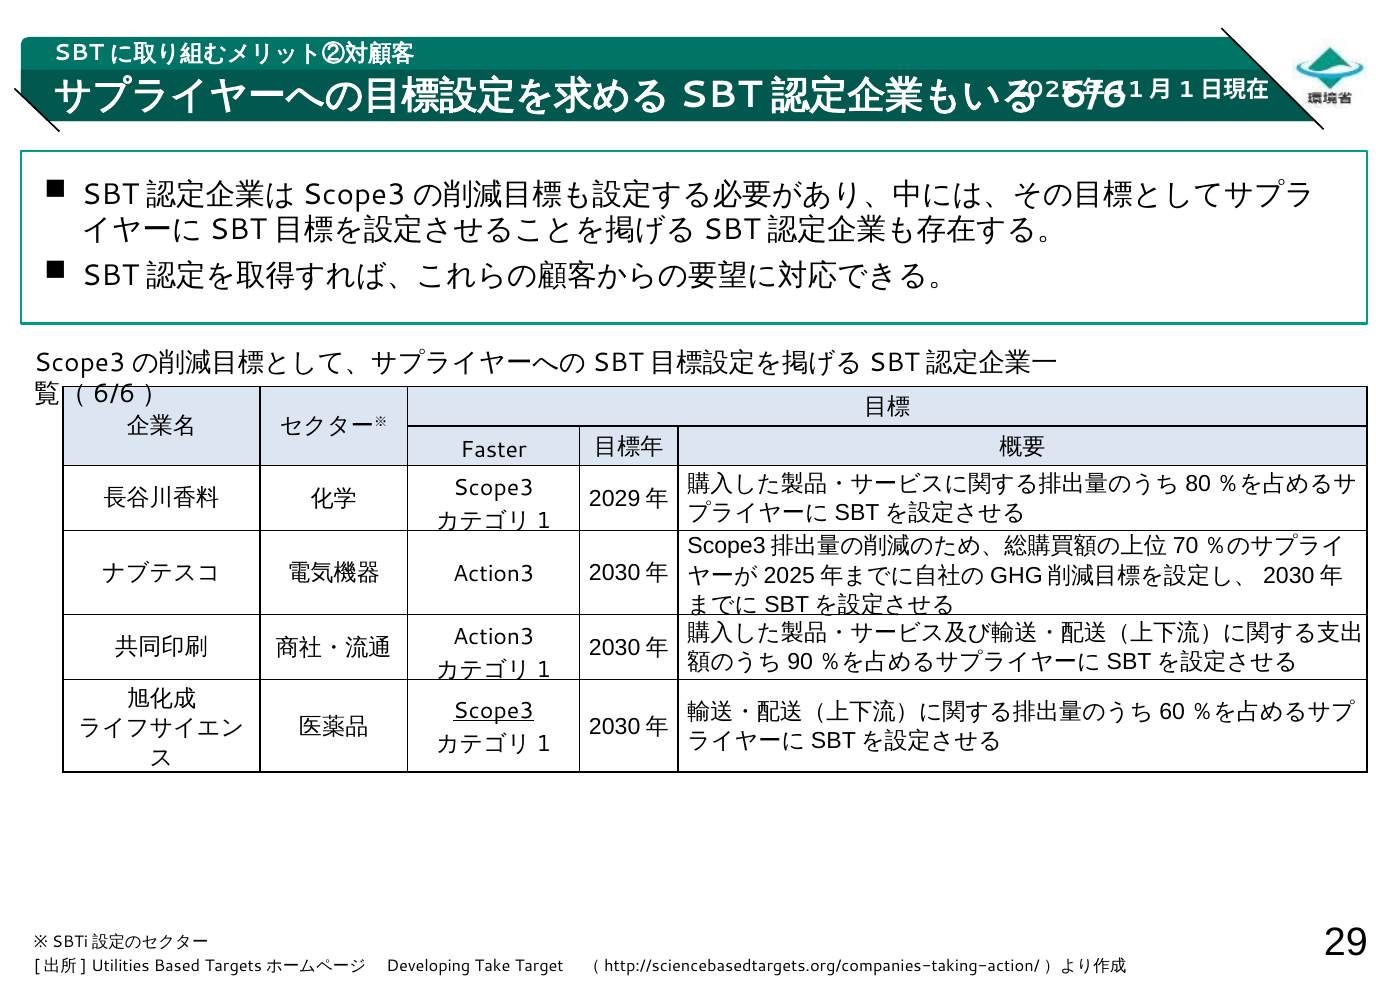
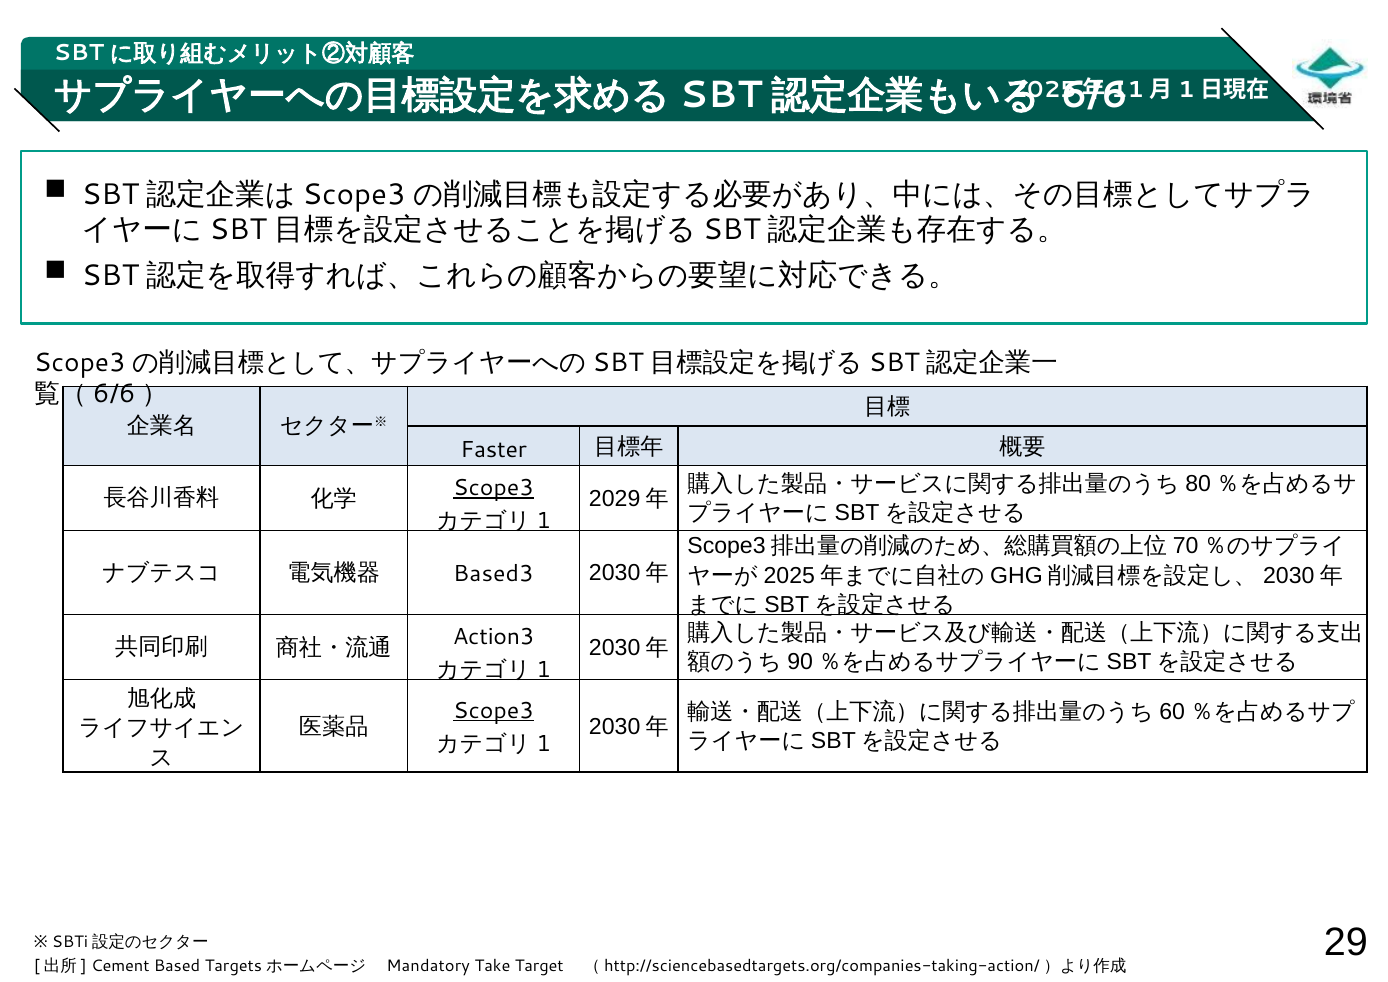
Scope3 at (494, 488) underline: none -> present
Action3 at (494, 573): Action3 -> Based3
Utilities: Utilities -> Cement
Developing: Developing -> Mandatory
